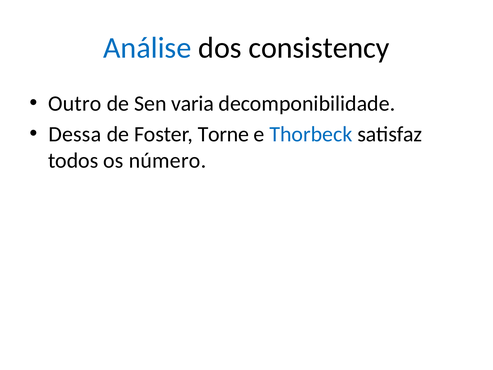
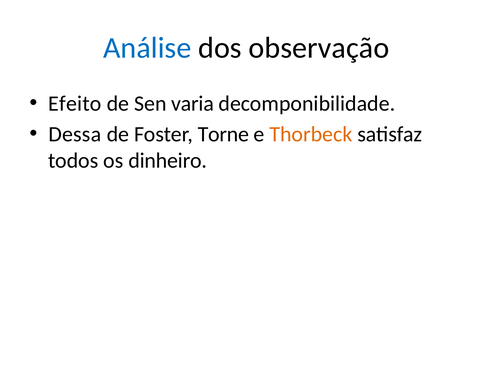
consistency: consistency -> observação
Outro: Outro -> Efeito
Thorbeck colour: blue -> orange
número: número -> dinheiro
